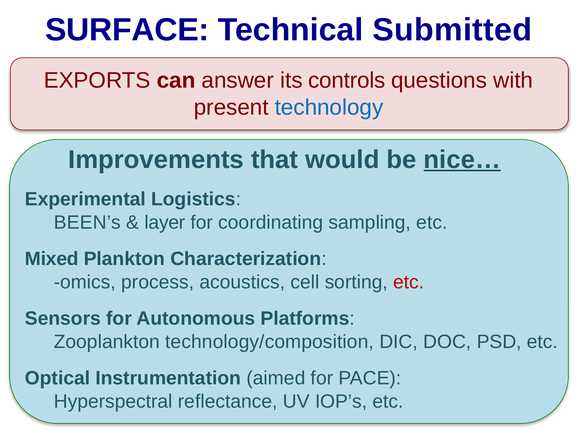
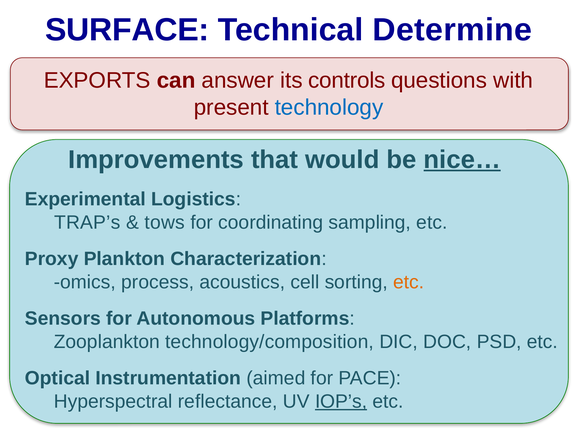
Submitted: Submitted -> Determine
BEEN’s: BEEN’s -> TRAP’s
layer: layer -> tows
Mixed: Mixed -> Proxy
etc at (409, 282) colour: red -> orange
IOP’s underline: none -> present
